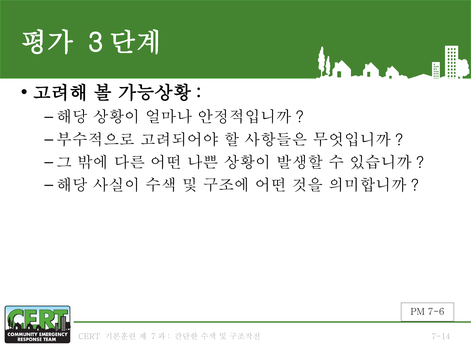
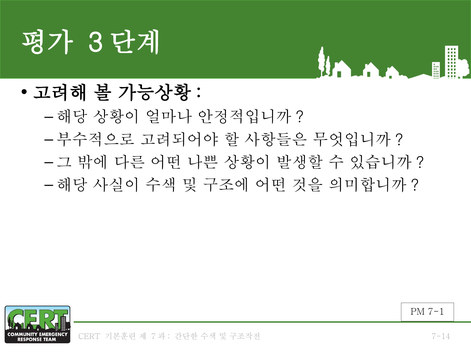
7-6: 7-6 -> 7-1
